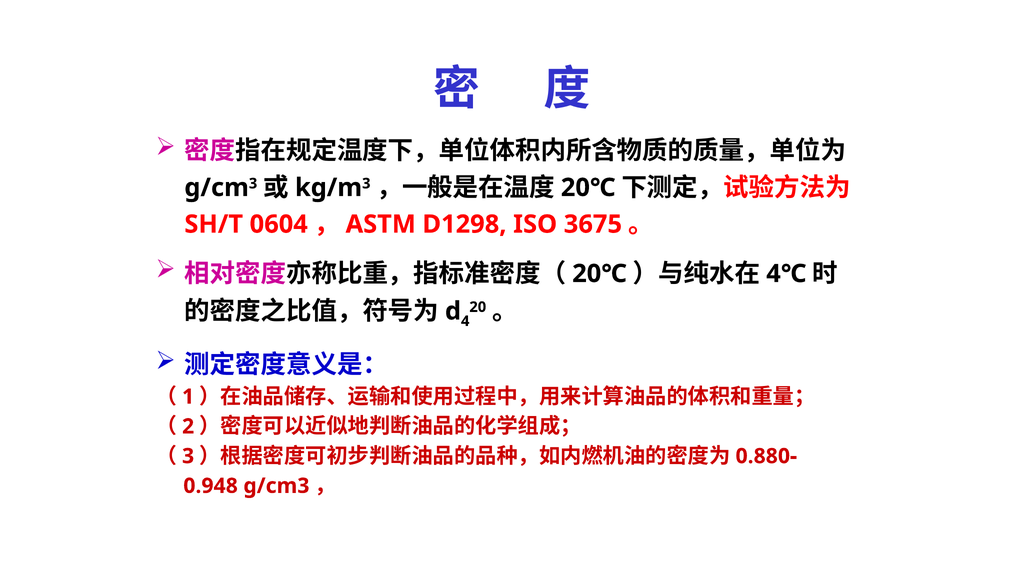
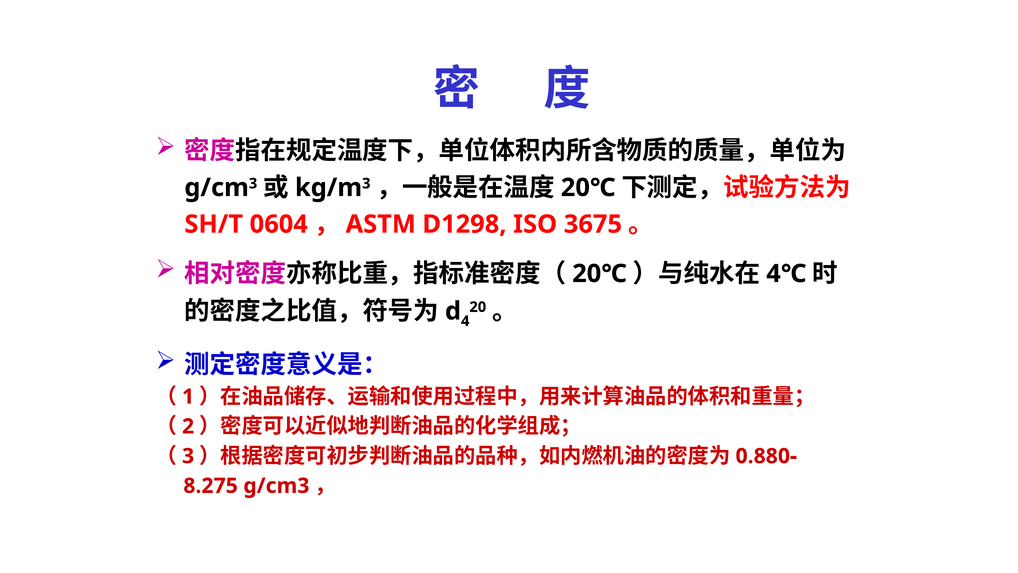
0.948: 0.948 -> 8.275
